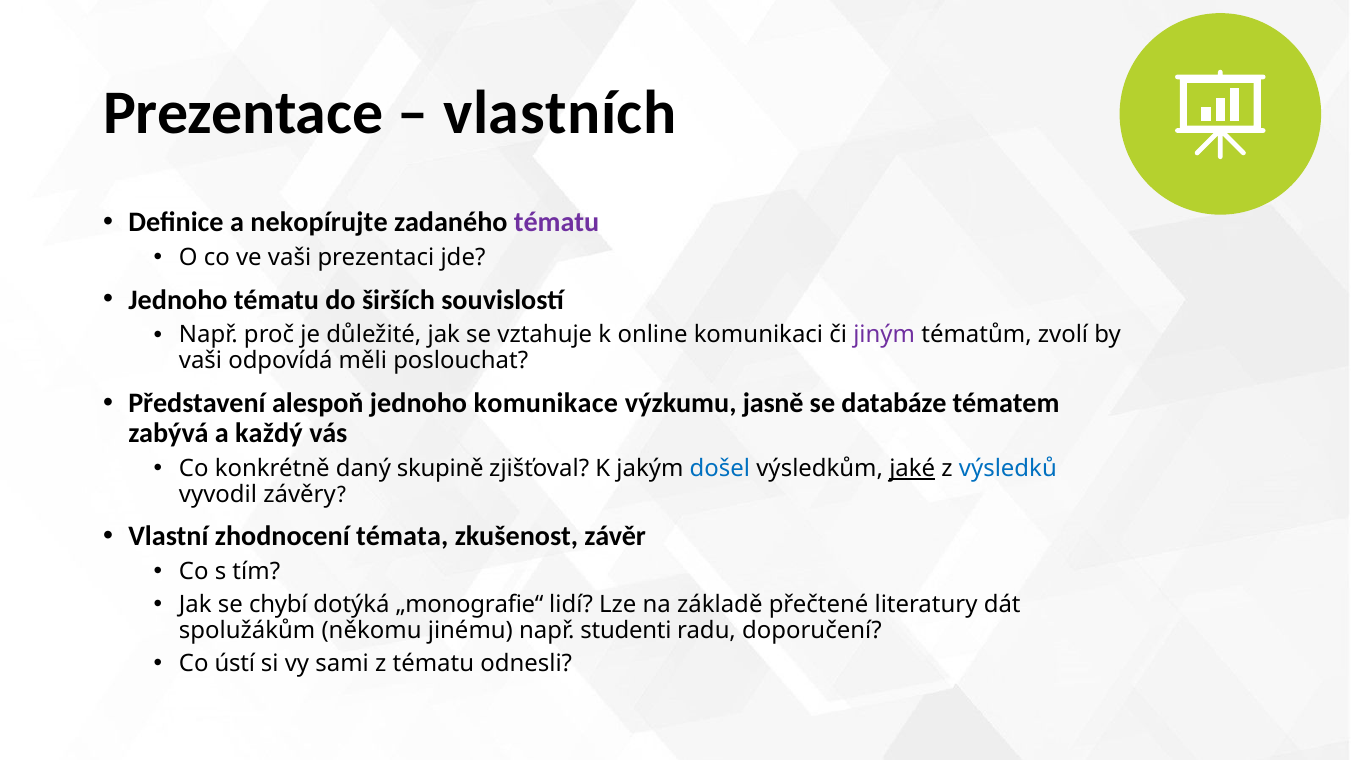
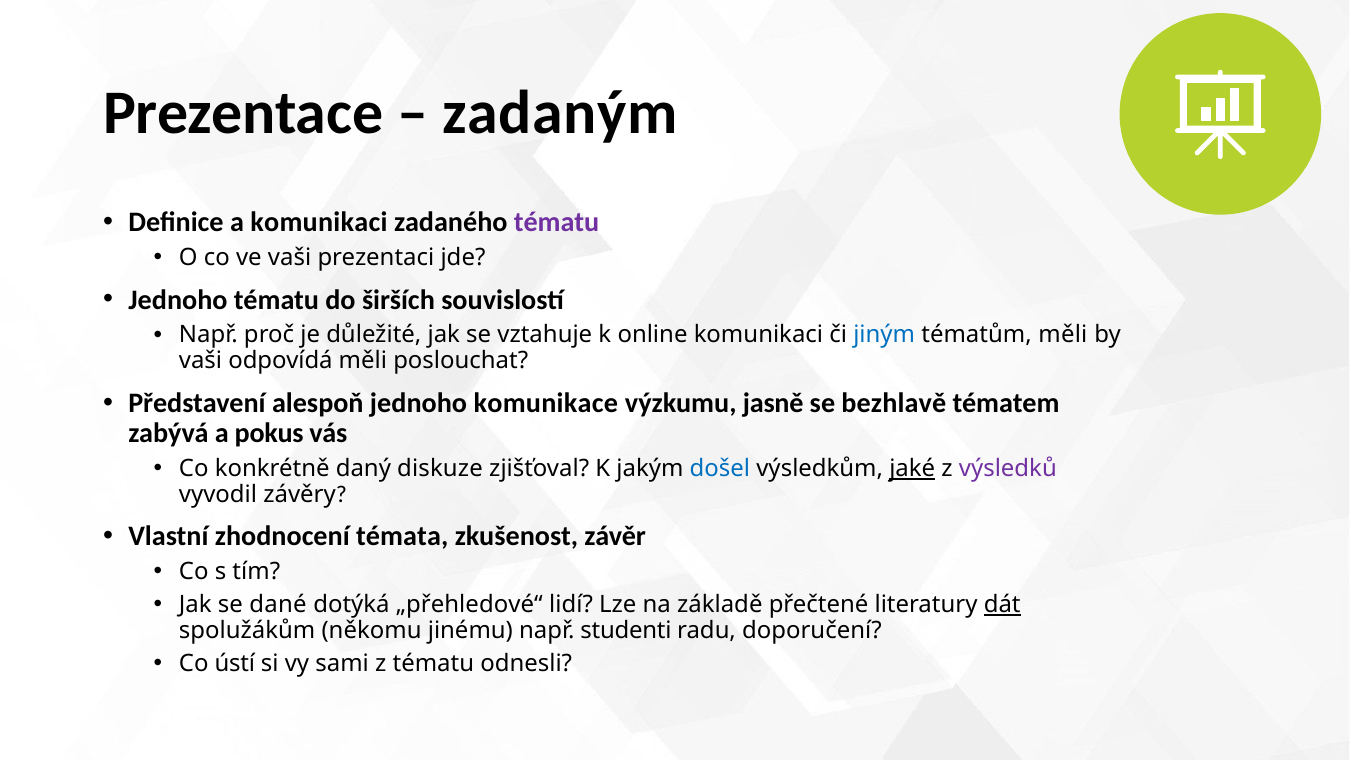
vlastních: vlastních -> zadaným
a nekopírujte: nekopírujte -> komunikaci
jiným colour: purple -> blue
tématům zvolí: zvolí -> měli
databáze: databáze -> bezhlavě
každý: každý -> pokus
skupině: skupině -> diskuze
výsledků colour: blue -> purple
chybí: chybí -> dané
„monografie“: „monografie“ -> „přehledové“
dát underline: none -> present
